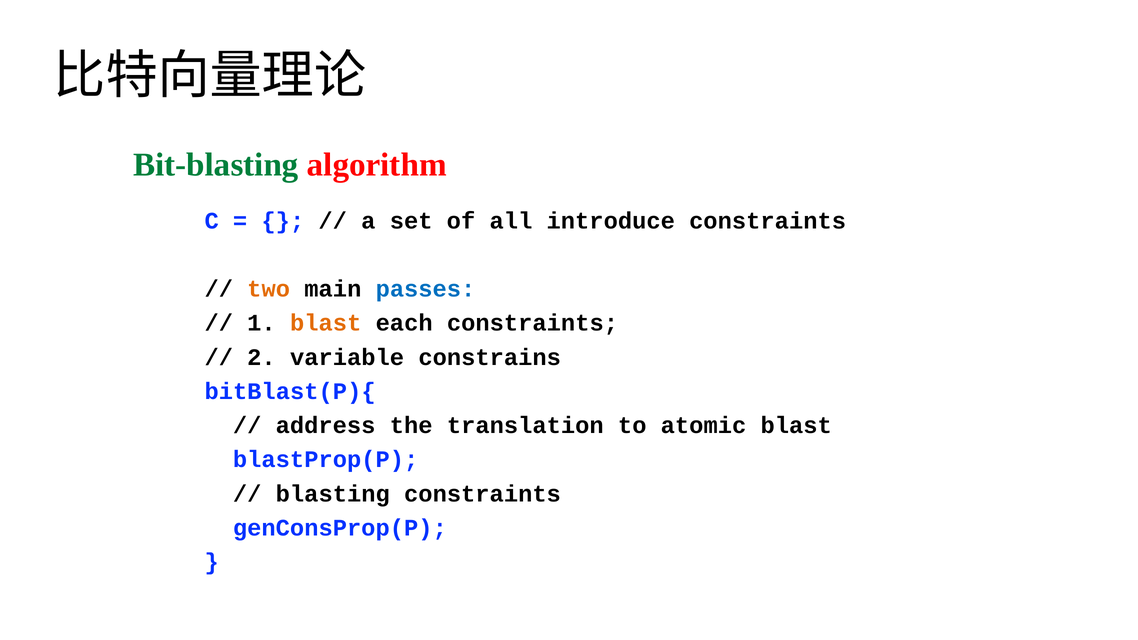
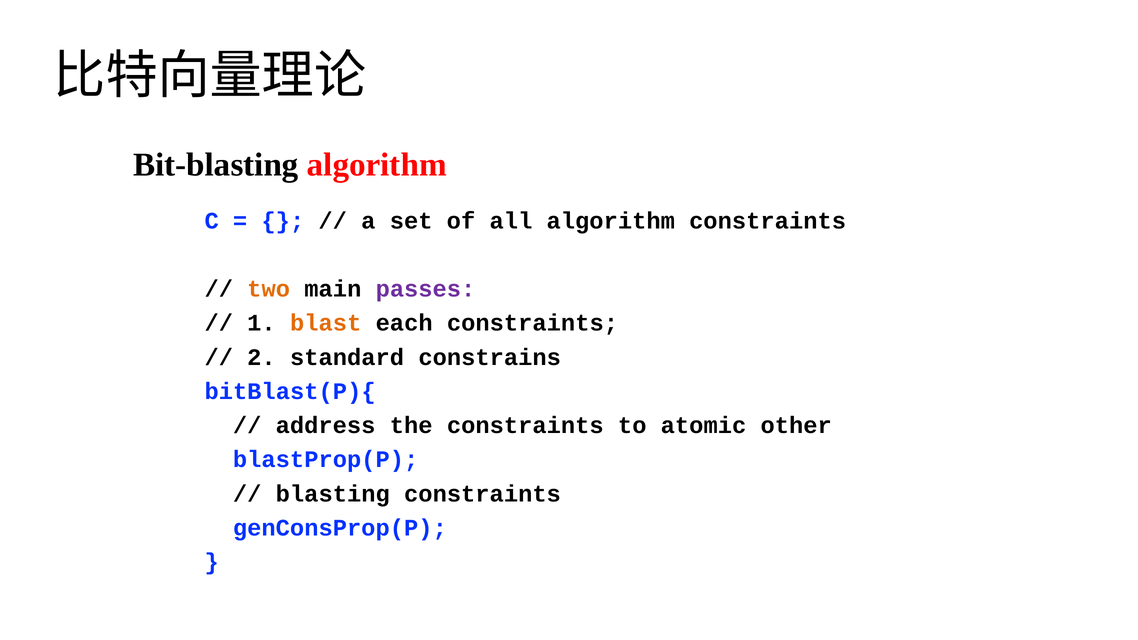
Bit-blasting colour: green -> black
all introduce: introduce -> algorithm
passes colour: blue -> purple
variable: variable -> standard
the translation: translation -> constraints
atomic blast: blast -> other
